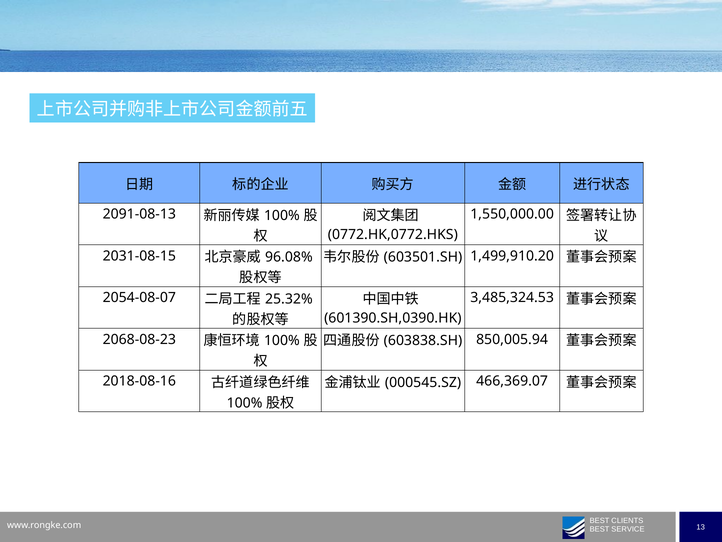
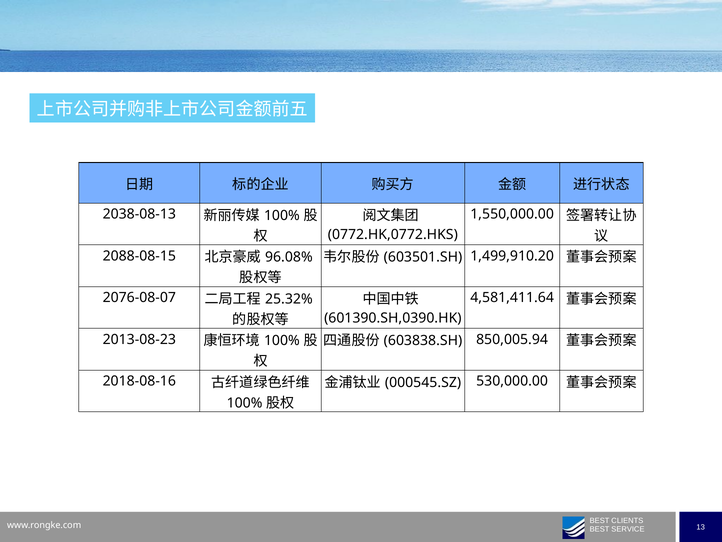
2091-08-13: 2091-08-13 -> 2038-08-13
2031-08-15: 2031-08-15 -> 2088-08-15
2054-08-07: 2054-08-07 -> 2076-08-07
3,485,324.53: 3,485,324.53 -> 4,581,411.64
2068-08-23: 2068-08-23 -> 2013-08-23
466,369.07: 466,369.07 -> 530,000.00
